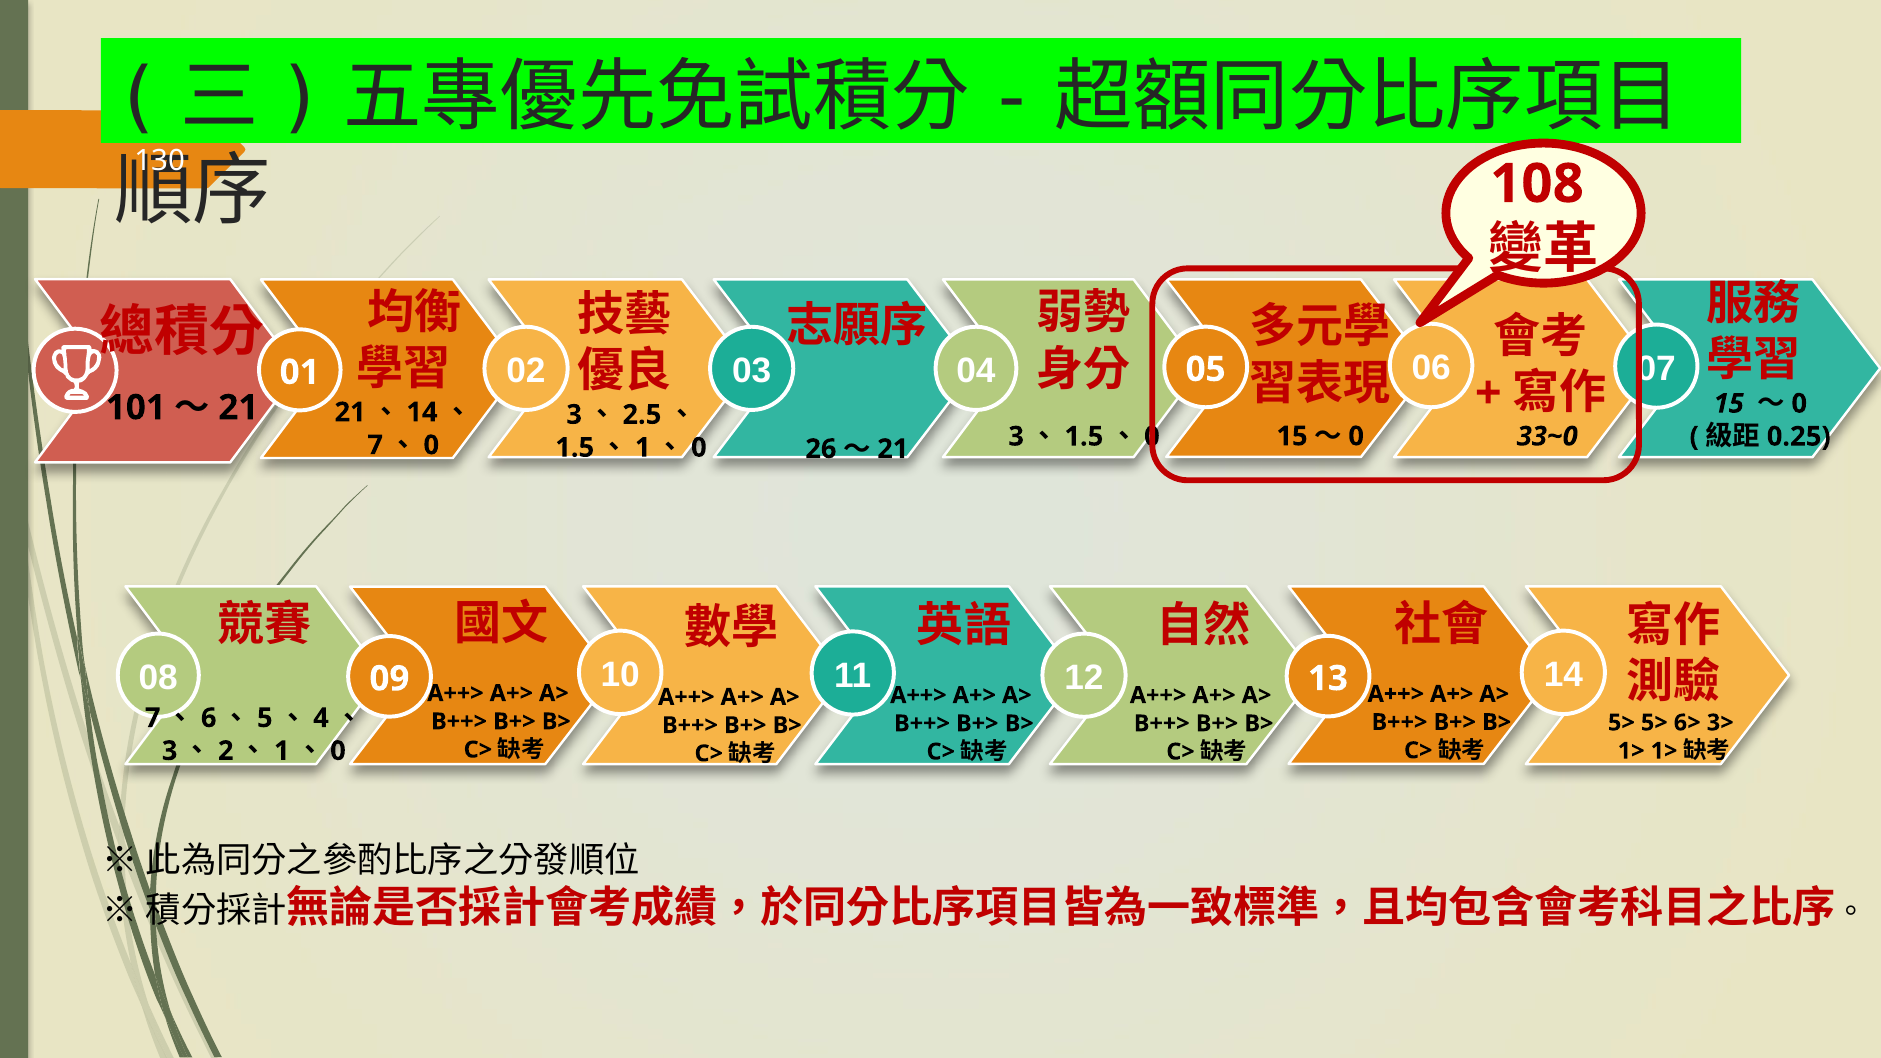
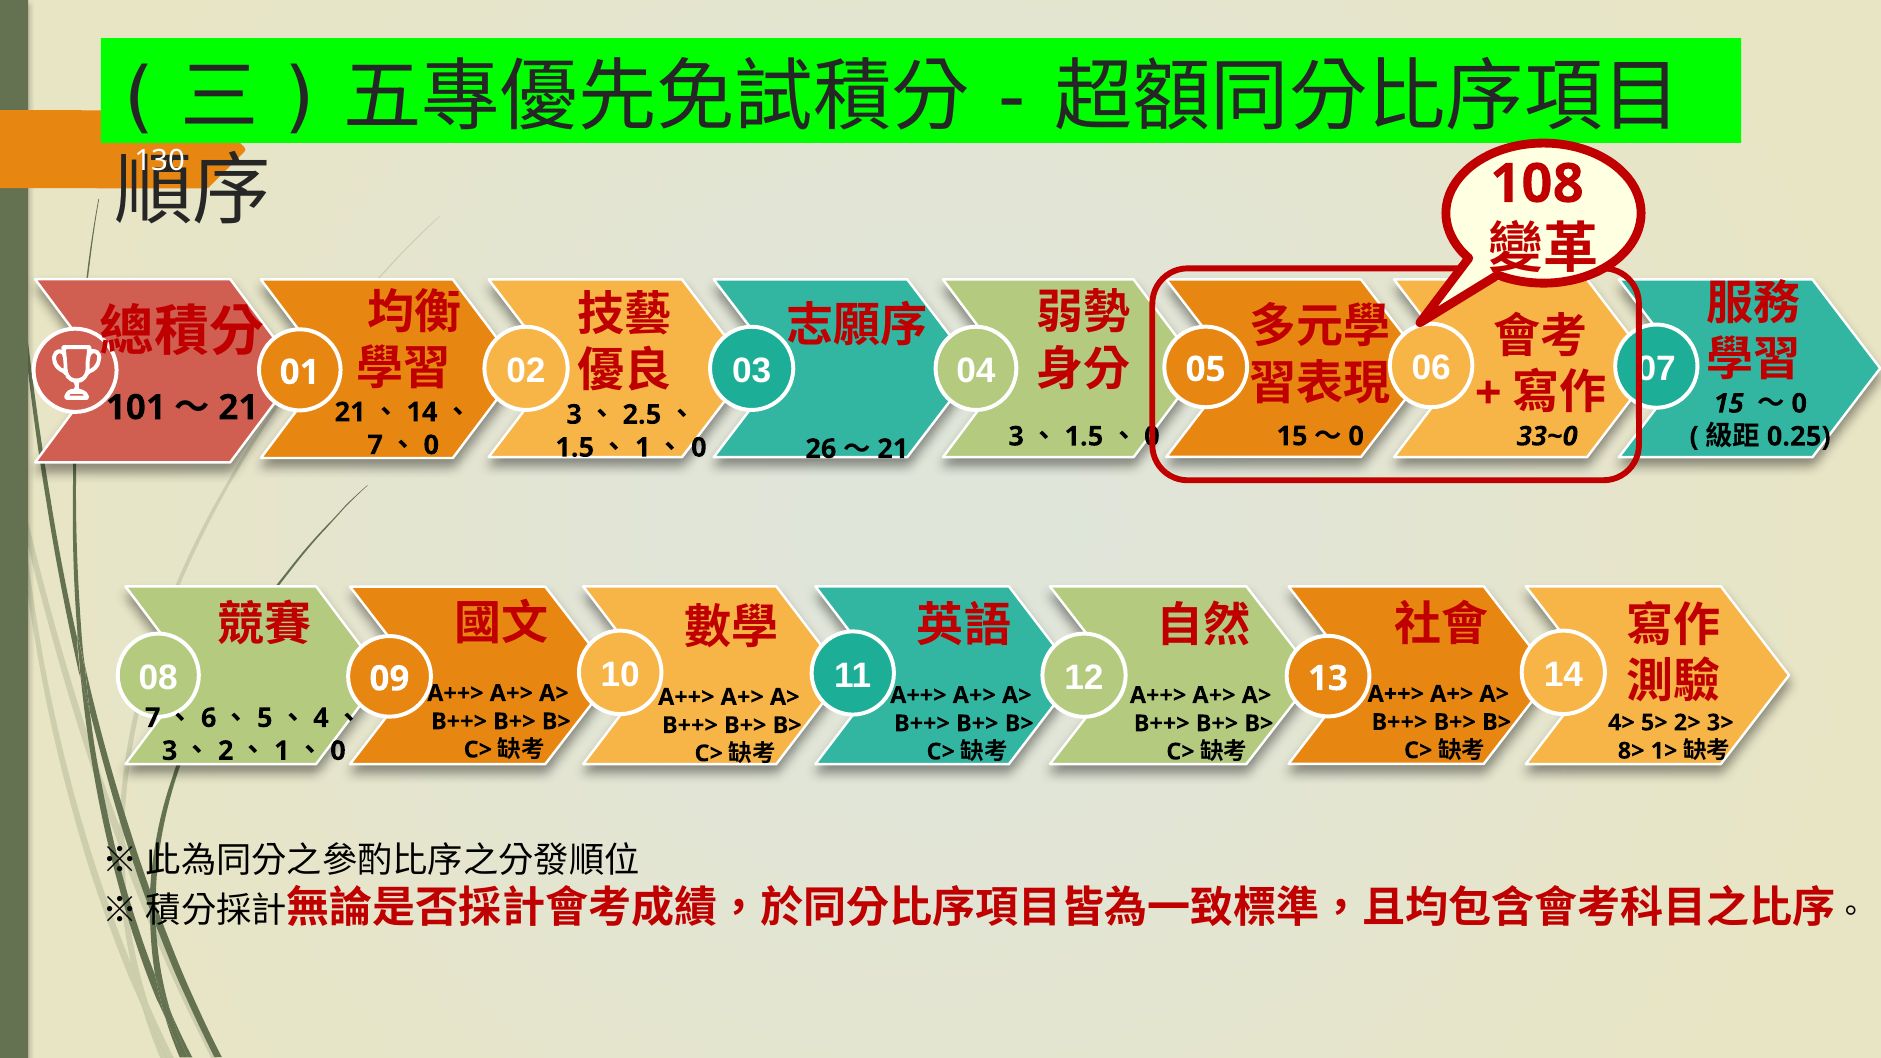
5> at (1621, 723): 5> -> 4>
6>: 6> -> 2>
1> at (1631, 751): 1> -> 8>
